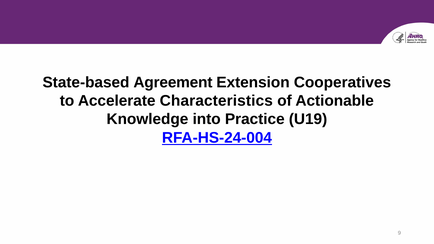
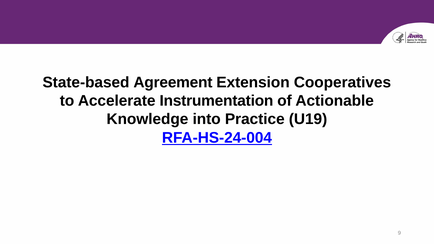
Characteristics: Characteristics -> Instrumentation
